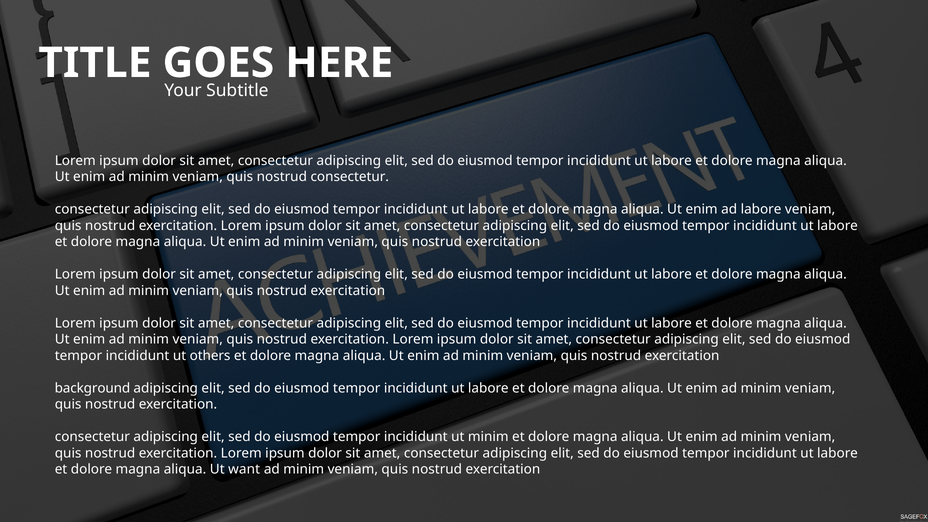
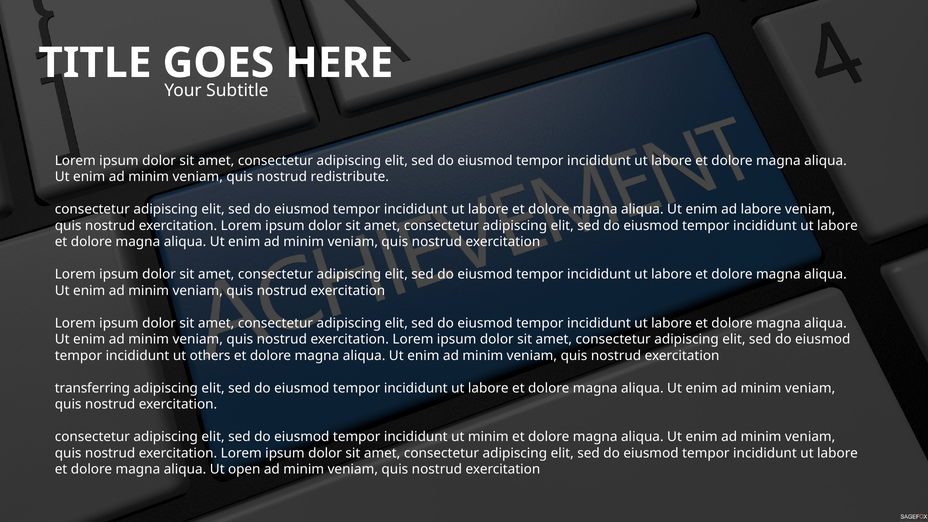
nostrud consectetur: consectetur -> redistribute
background: background -> transferring
want: want -> open
